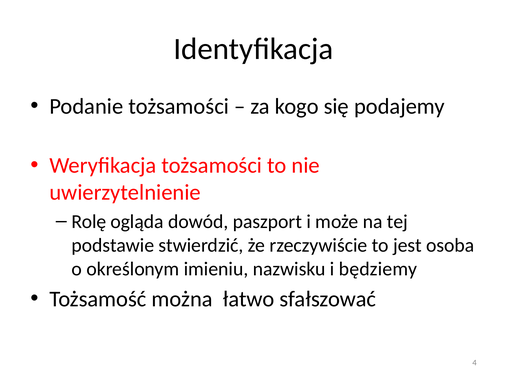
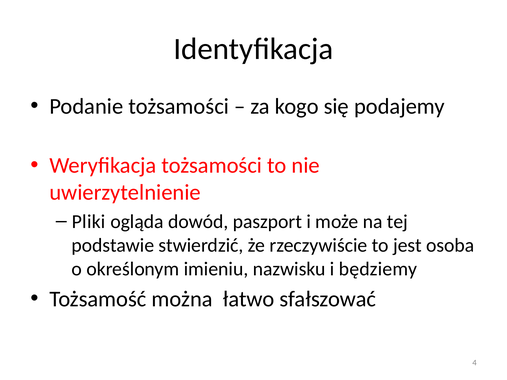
Rolę: Rolę -> Pliki
